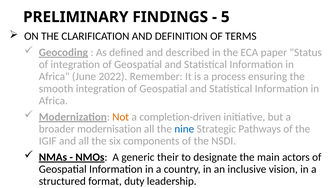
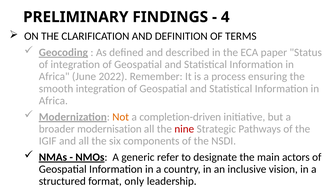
5: 5 -> 4
nine colour: blue -> red
their: their -> refer
duty: duty -> only
